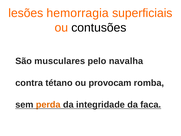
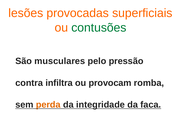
hemorragia: hemorragia -> provocadas
contusões colour: black -> green
navalha: navalha -> pressão
tétano: tétano -> infiltra
